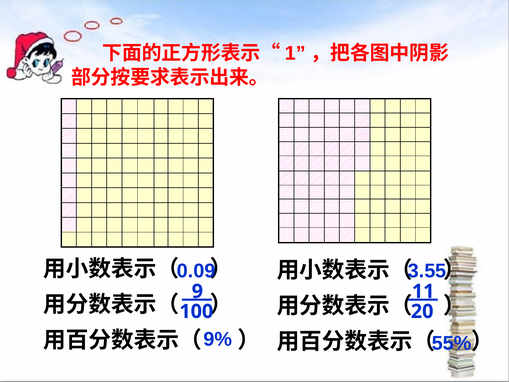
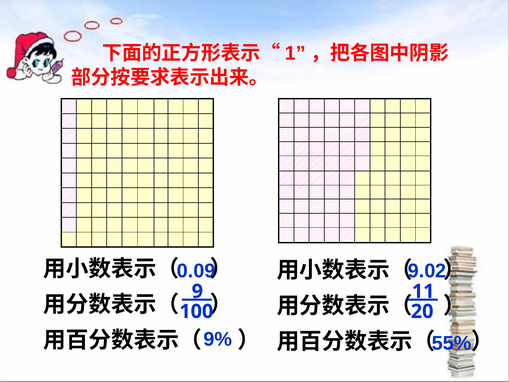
3.55: 3.55 -> 9.02
